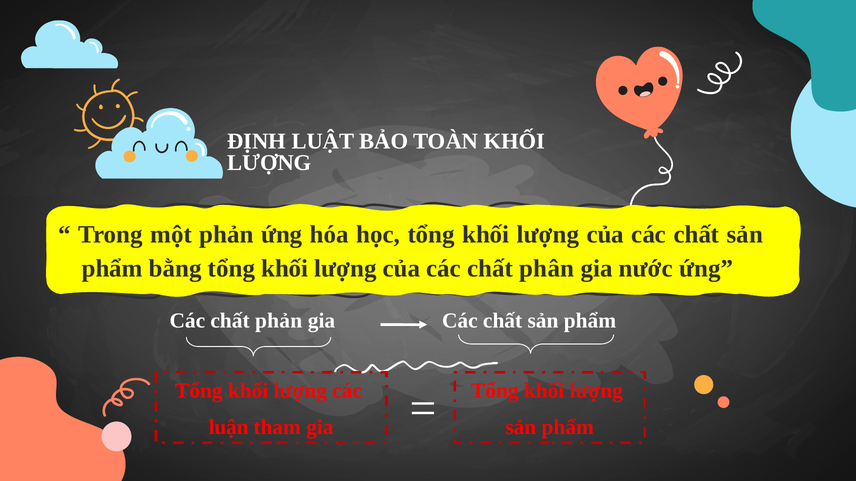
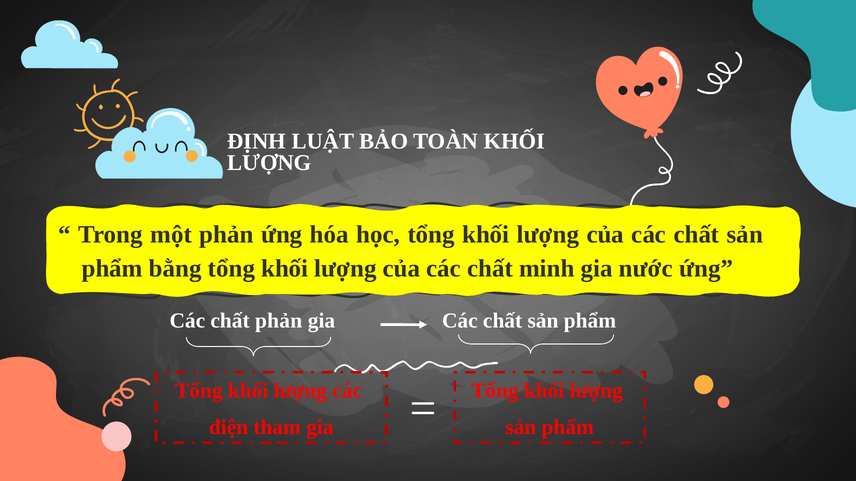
phân: phân -> minh
luận: luận -> điện
